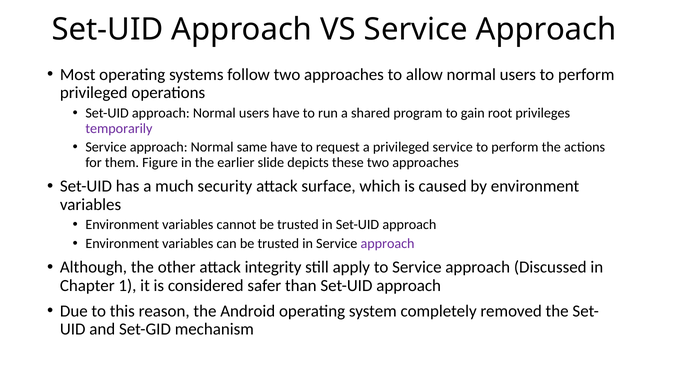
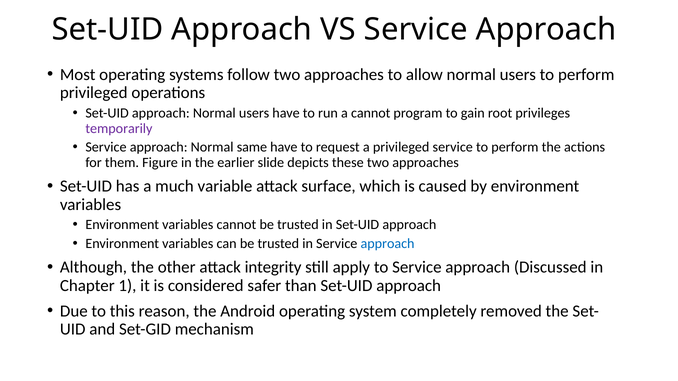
a shared: shared -> cannot
security: security -> variable
approach at (388, 244) colour: purple -> blue
